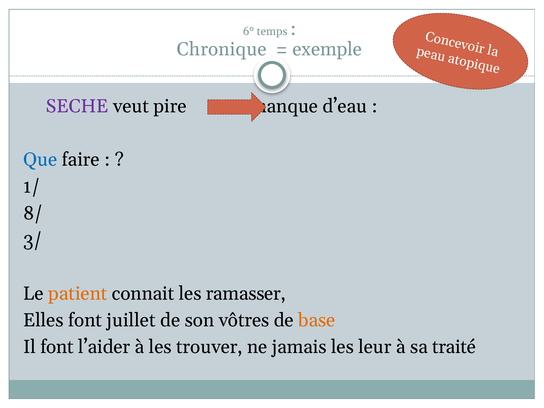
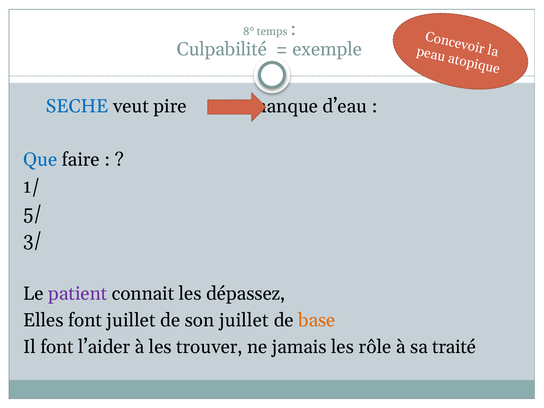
6°: 6° -> 8°
Chronique: Chronique -> Culpabilité
SECHE colour: purple -> blue
8/: 8/ -> 5/
patient colour: orange -> purple
ramasser: ramasser -> dépassez
son vôtres: vôtres -> juillet
leur: leur -> rôle
